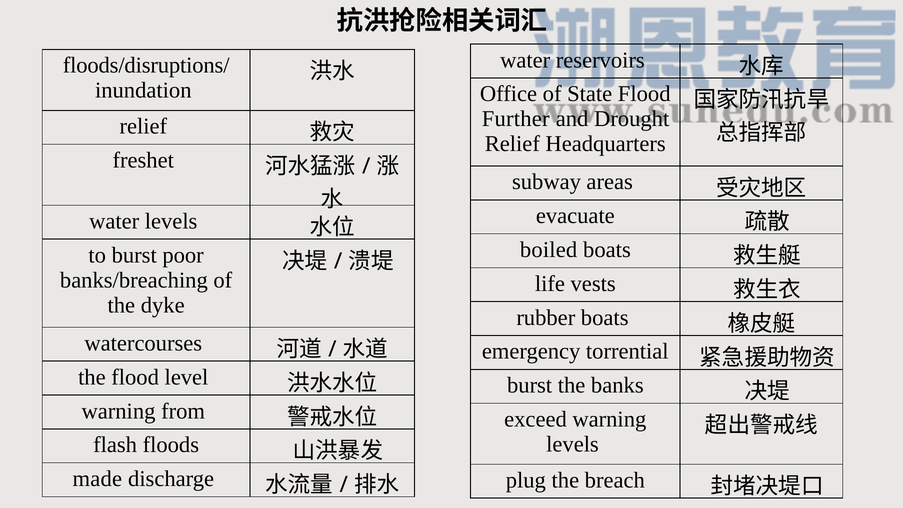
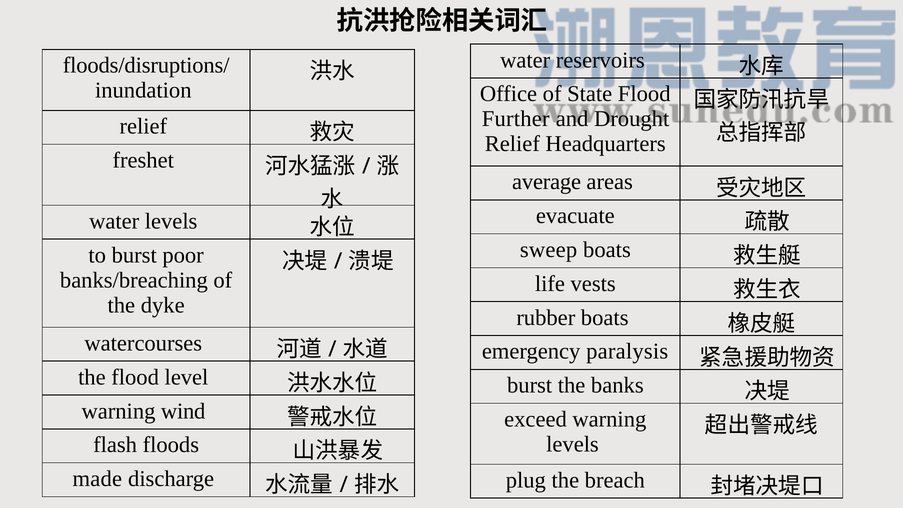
subway: subway -> average
boiled: boiled -> sweep
torrential: torrential -> paralysis
from: from -> wind
